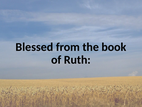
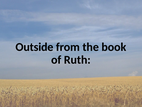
Blessed: Blessed -> Outside
